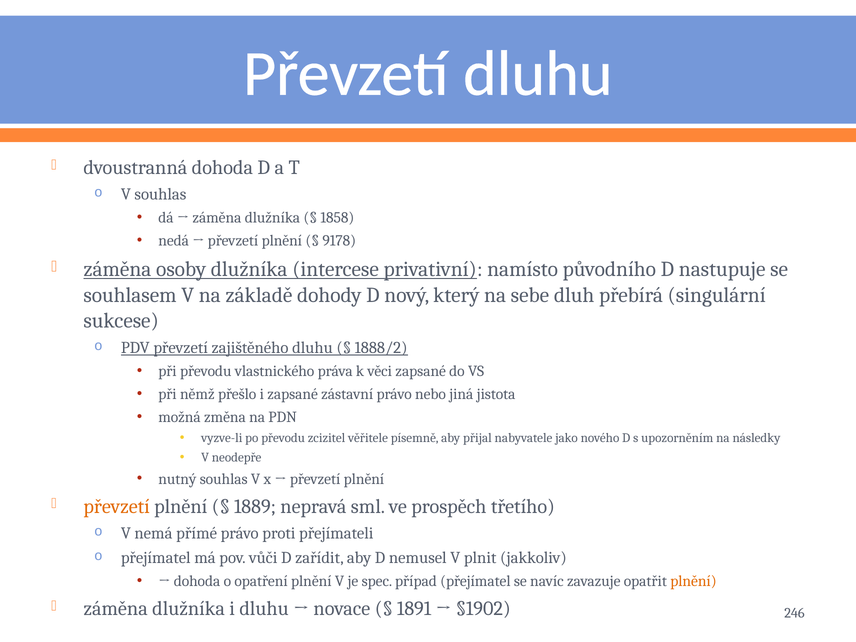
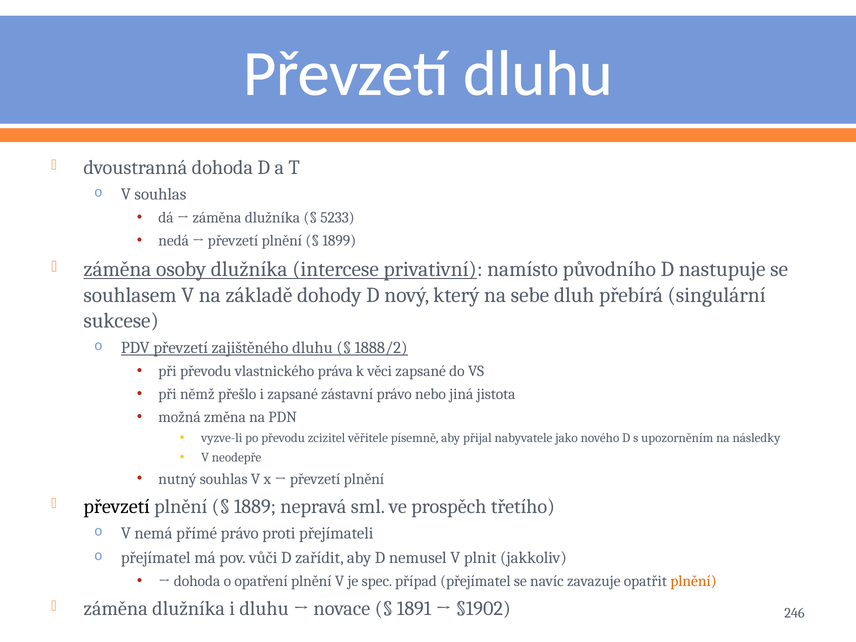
1858: 1858 -> 5233
9178: 9178 -> 1899
převzetí at (117, 506) colour: orange -> black
